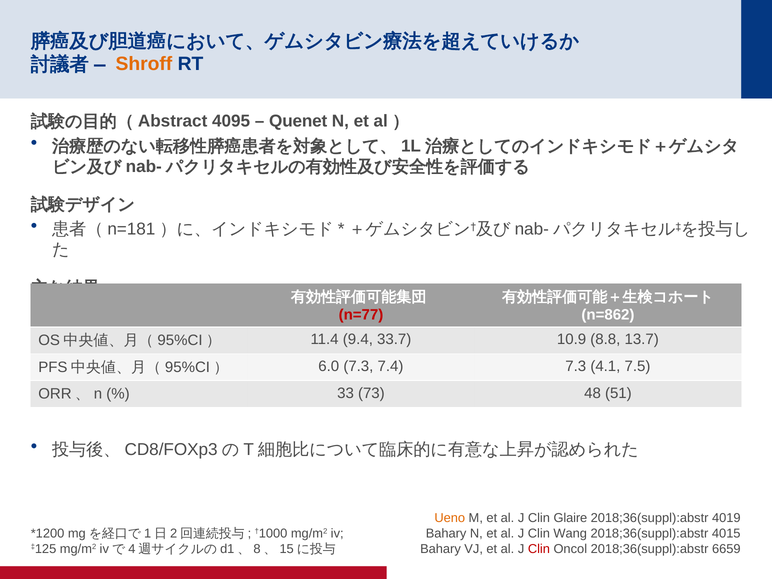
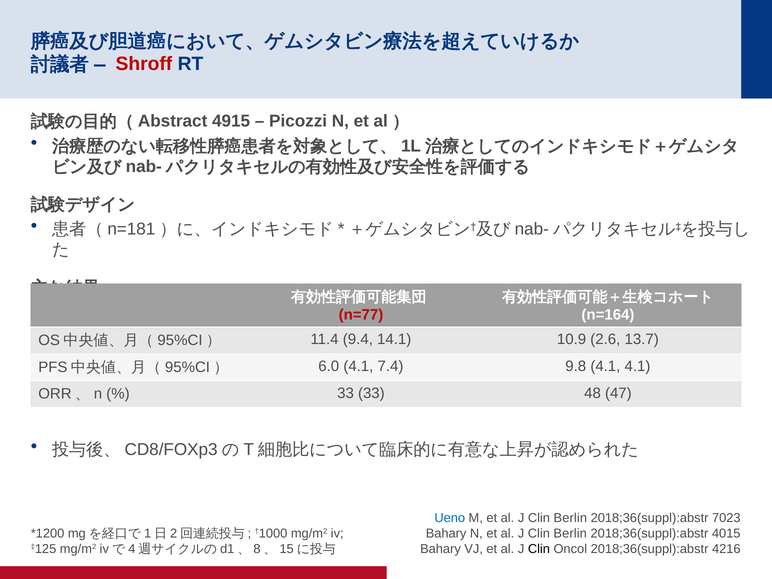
Shroff colour: orange -> red
4095: 4095 -> 4915
Quenet: Quenet -> Picozzi
n=862: n=862 -> n=164
33.7: 33.7 -> 14.1
8.8: 8.8 -> 2.6
6.0 7.3: 7.3 -> 4.1
7.4 7.3: 7.3 -> 9.8
4.1 7.5: 7.5 -> 4.1
33 73: 73 -> 33
51: 51 -> 47
Ueno colour: orange -> blue
Glaire at (570, 518): Glaire -> Berlin
4019: 4019 -> 7023
Wang at (570, 534): Wang -> Berlin
Clin at (539, 549) colour: red -> black
6659: 6659 -> 4216
